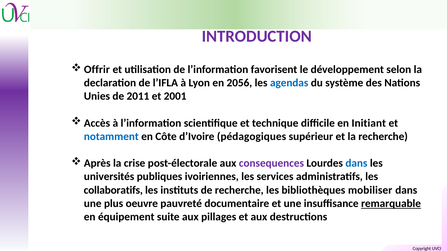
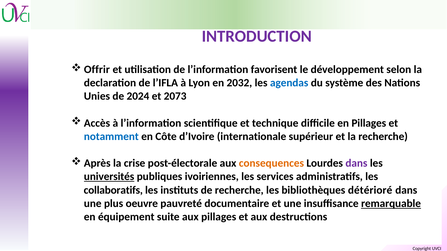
2056: 2056 -> 2032
2011: 2011 -> 2024
2001: 2001 -> 2073
en Initiant: Initiant -> Pillages
pédagogiques: pédagogiques -> internationale
consequences colour: purple -> orange
dans at (356, 163) colour: blue -> purple
universités underline: none -> present
mobiliser: mobiliser -> détérioré
